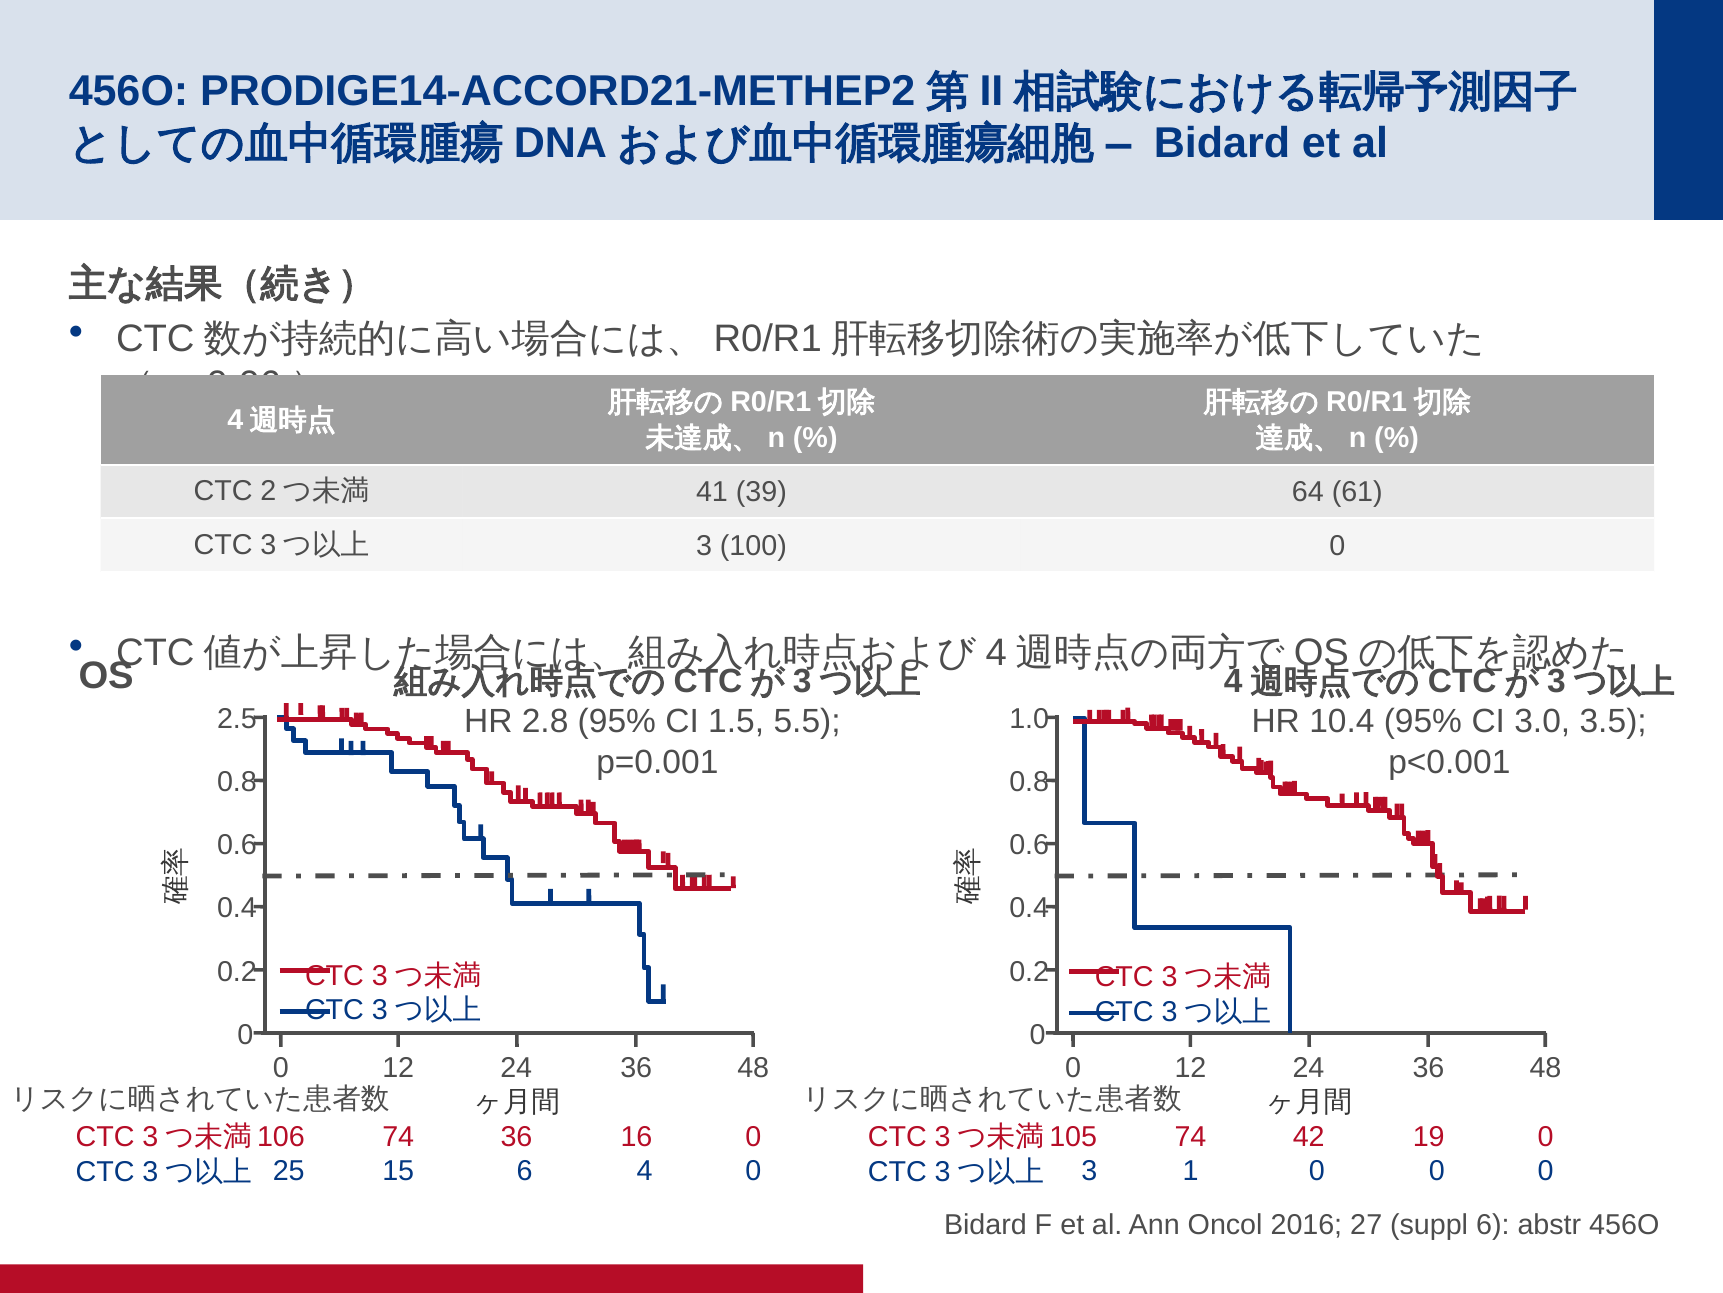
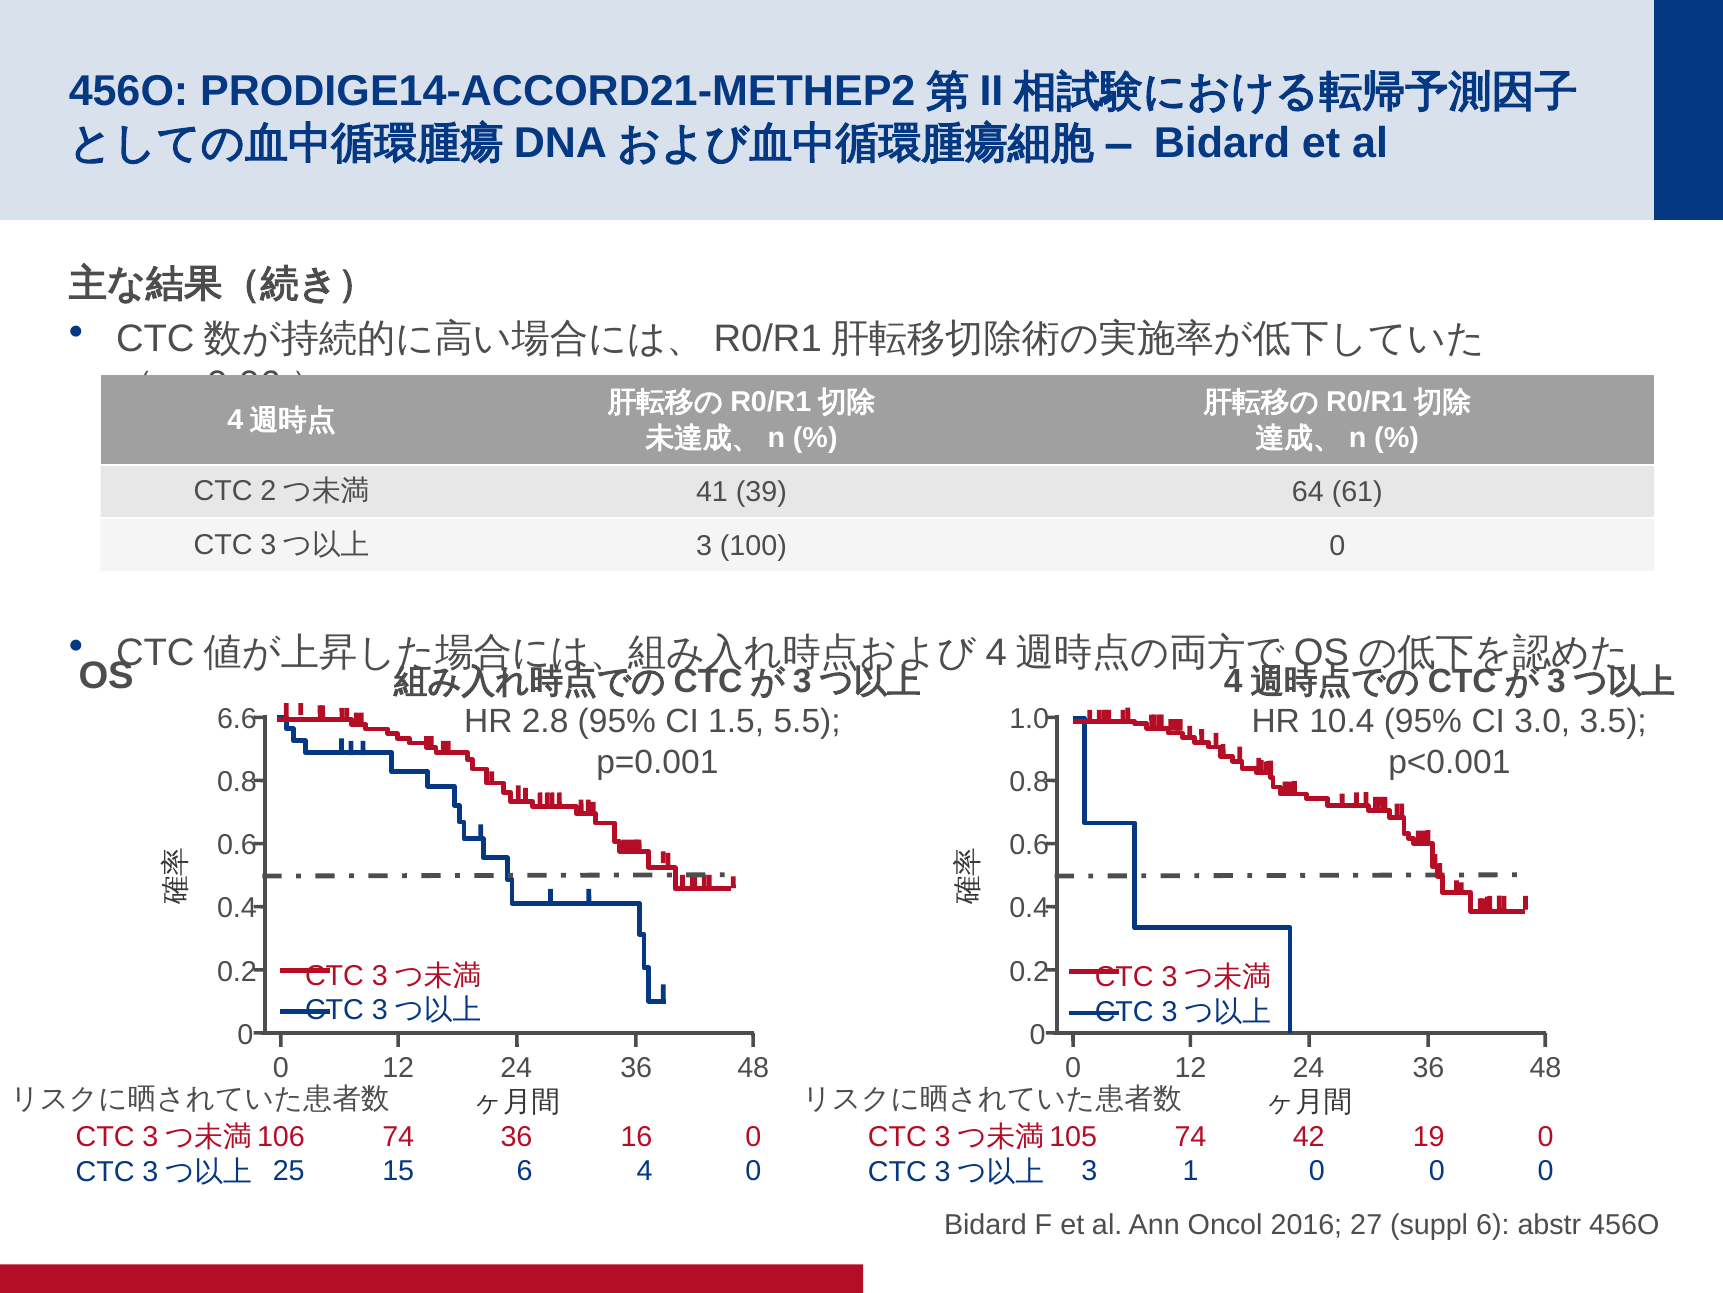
2.5: 2.5 -> 6.6
